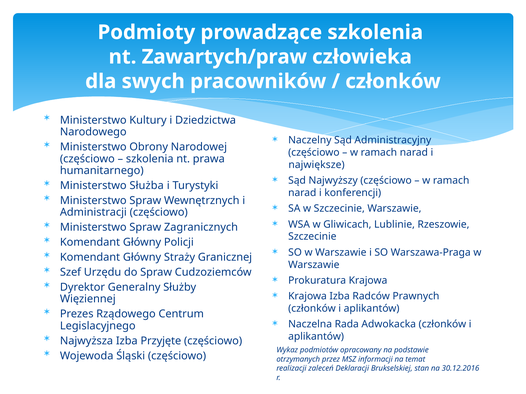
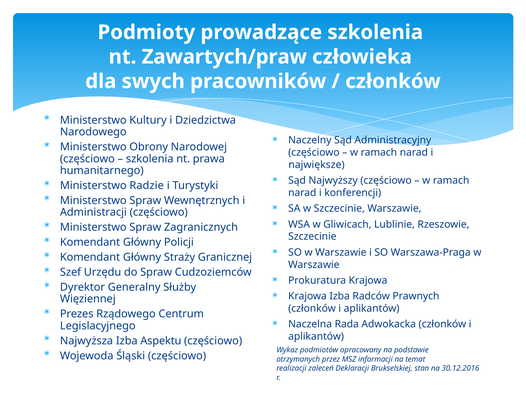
Służba: Służba -> Radzie
Przyjęte: Przyjęte -> Aspektu
